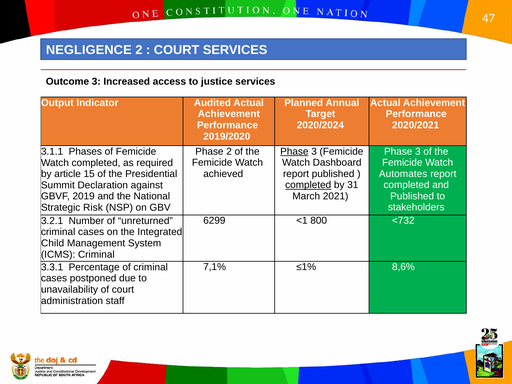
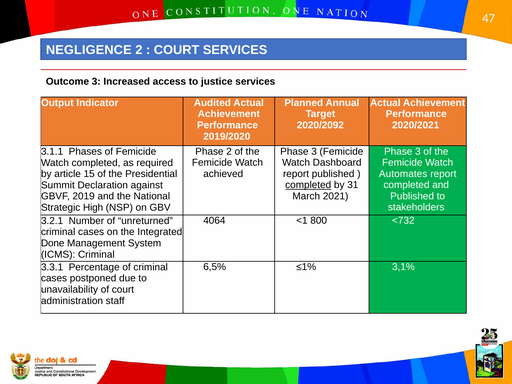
2020/2024: 2020/2024 -> 2020/2092
Phase at (294, 151) underline: present -> none
Risk: Risk -> High
6299: 6299 -> 4064
Child: Child -> Done
7,1%: 7,1% -> 6,5%
8,6%: 8,6% -> 3,1%
